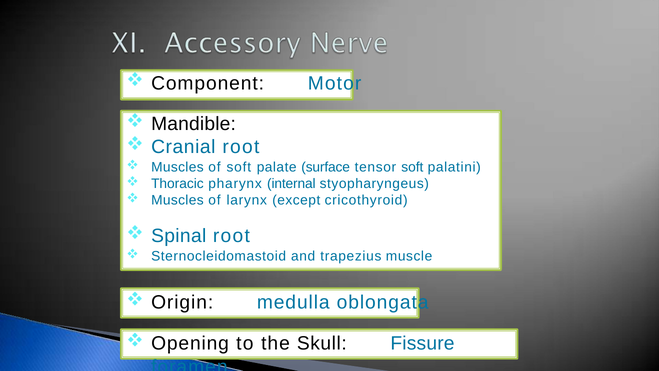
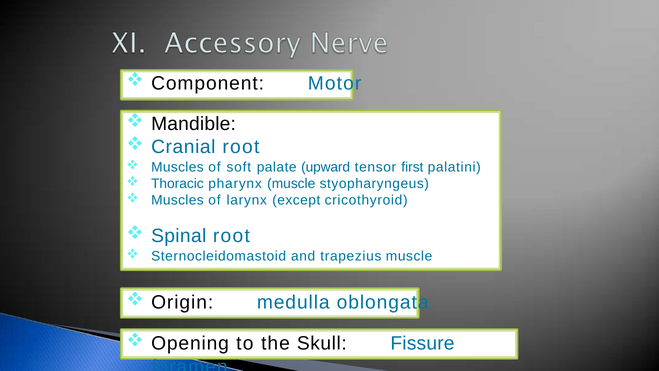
surface: surface -> upward
tensor soft: soft -> first
pharynx internal: internal -> muscle
